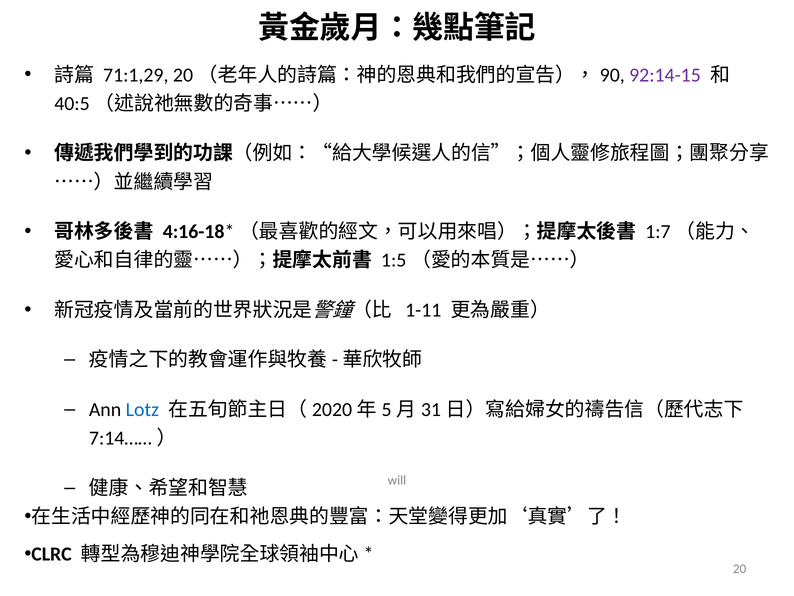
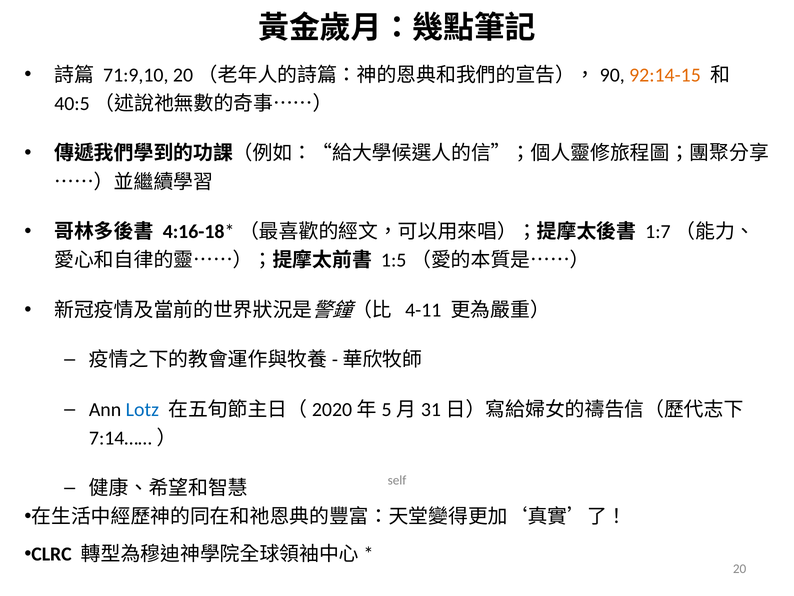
71:1,29: 71:1,29 -> 71:9,10
92:14-15 colour: purple -> orange
1-11: 1-11 -> 4-11
will: will -> self
